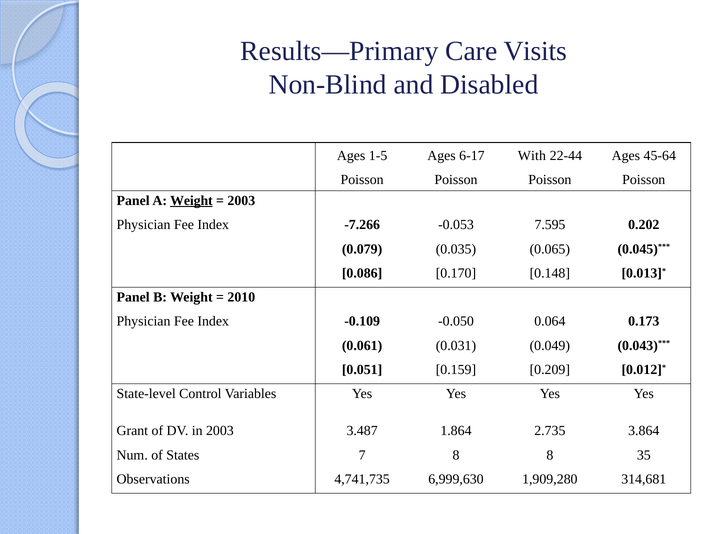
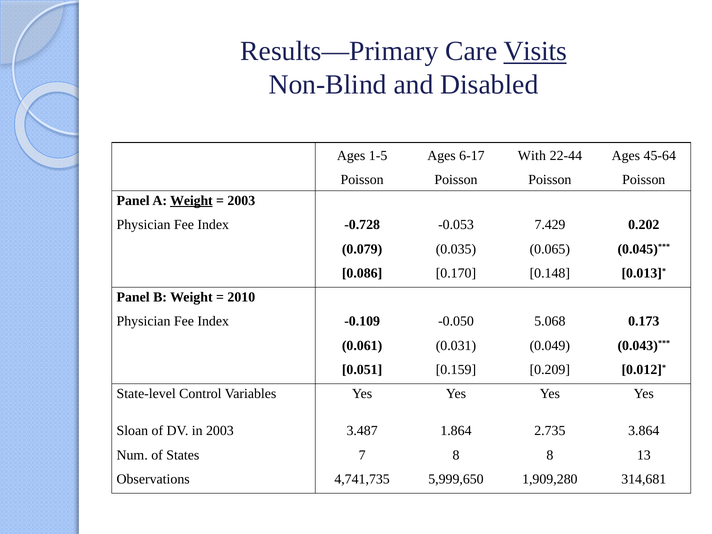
Visits underline: none -> present
-7.266: -7.266 -> -0.728
7.595: 7.595 -> 7.429
0.064: 0.064 -> 5.068
Grant: Grant -> Sloan
35: 35 -> 13
6,999,630: 6,999,630 -> 5,999,650
